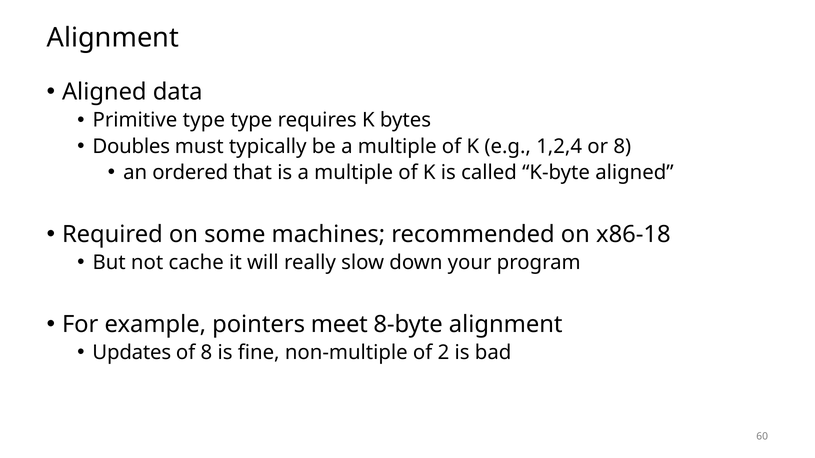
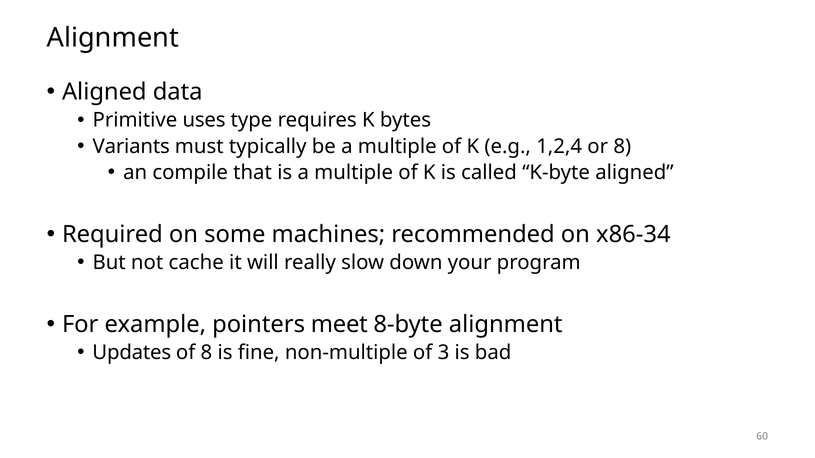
Primitive type: type -> uses
Doubles: Doubles -> Variants
ordered: ordered -> compile
x86-18: x86-18 -> x86-34
2: 2 -> 3
